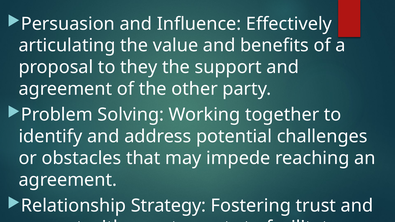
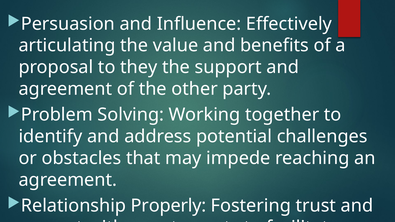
Strategy: Strategy -> Properly
